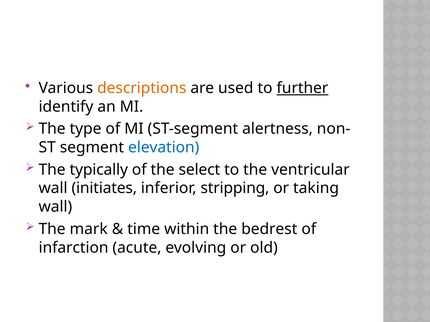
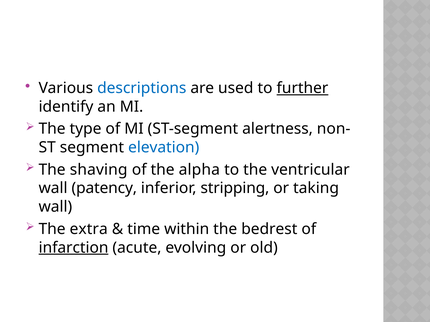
descriptions colour: orange -> blue
typically: typically -> shaving
select: select -> alpha
initiates: initiates -> patency
mark: mark -> extra
infarction underline: none -> present
